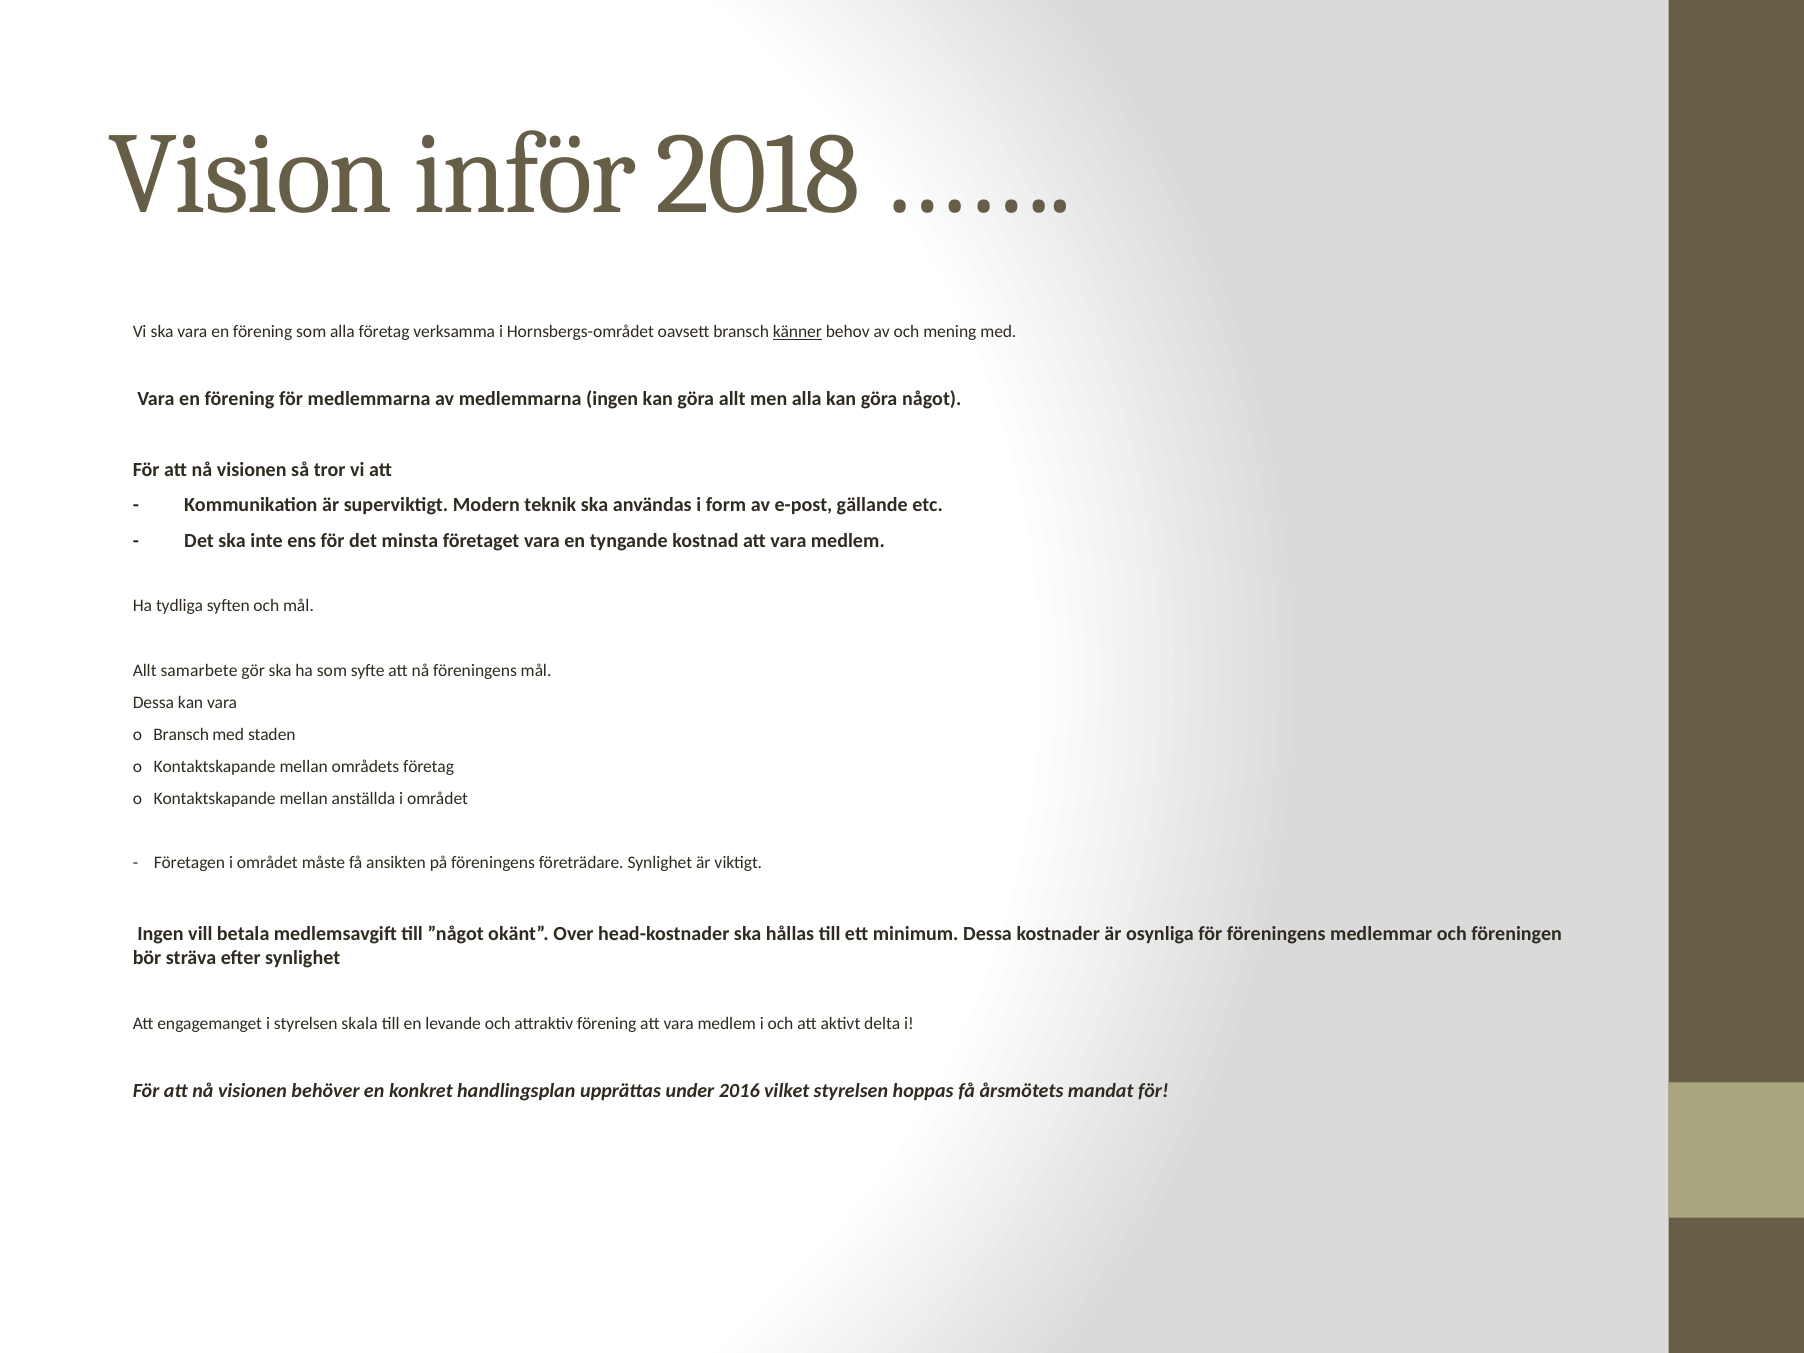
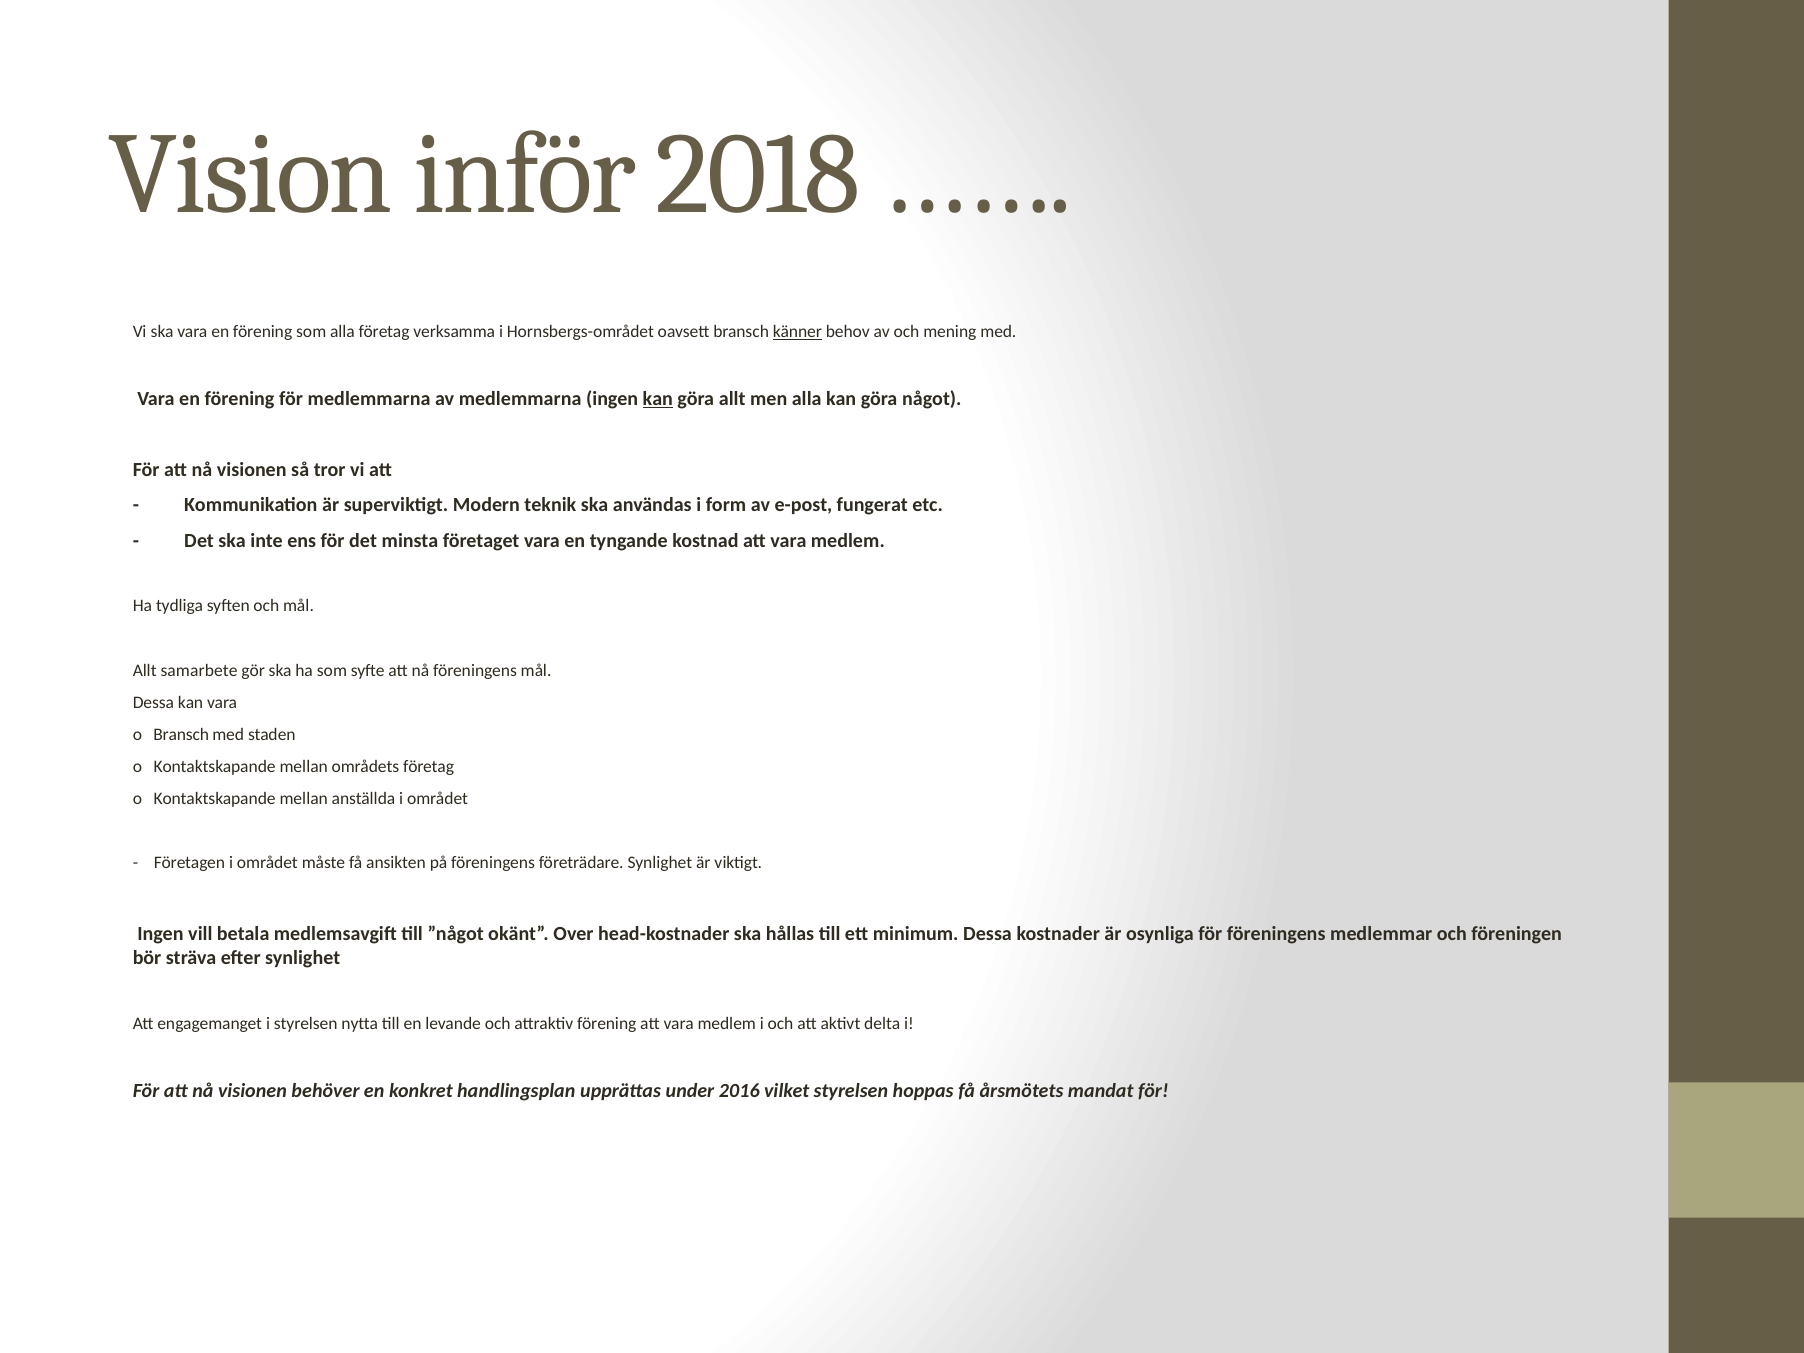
kan at (658, 399) underline: none -> present
gällande: gällande -> fungerat
skala: skala -> nytta
